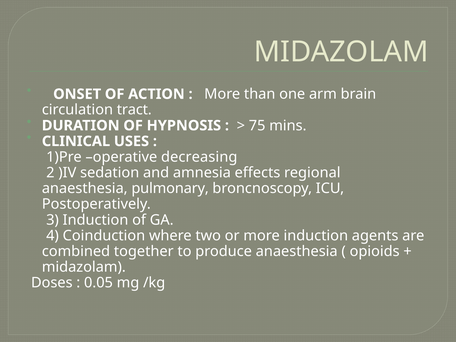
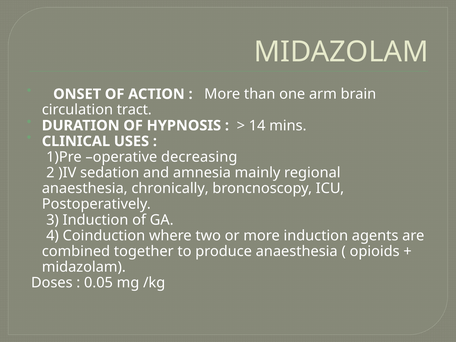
75: 75 -> 14
effects: effects -> mainly
pulmonary: pulmonary -> chronically
